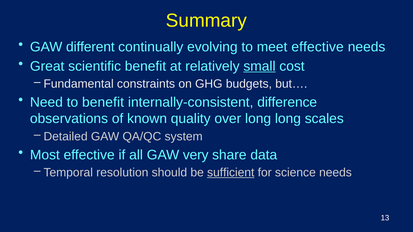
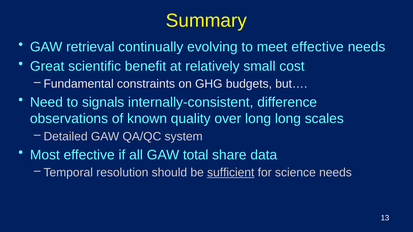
different: different -> retrieval
small underline: present -> none
to benefit: benefit -> signals
very: very -> total
